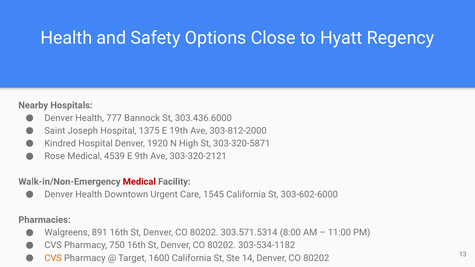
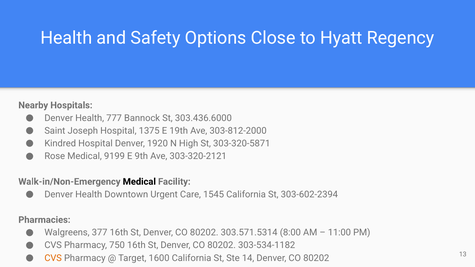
4539: 4539 -> 9199
Medical at (139, 182) colour: red -> black
303-602-6000: 303-602-6000 -> 303-602-2394
891: 891 -> 377
